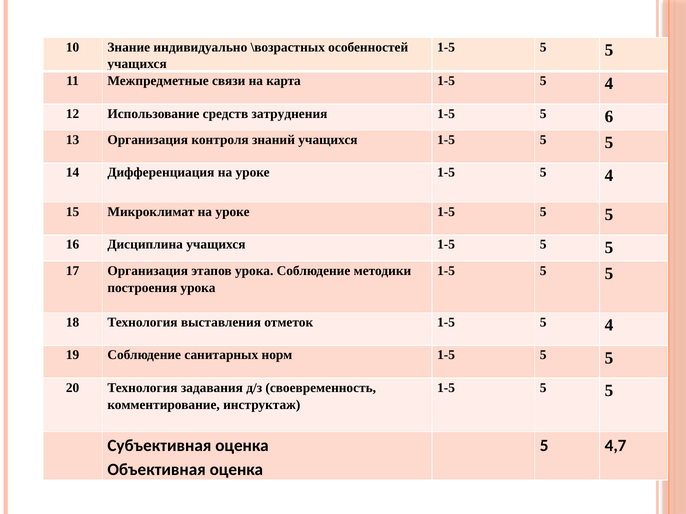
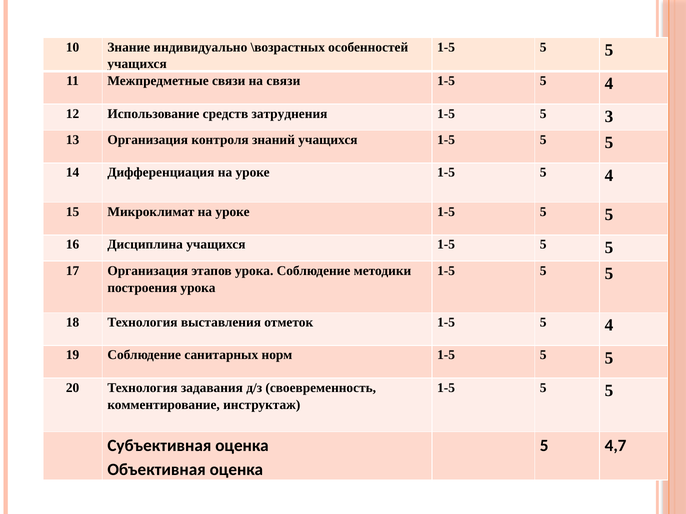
на карта: карта -> связи
6: 6 -> 3
